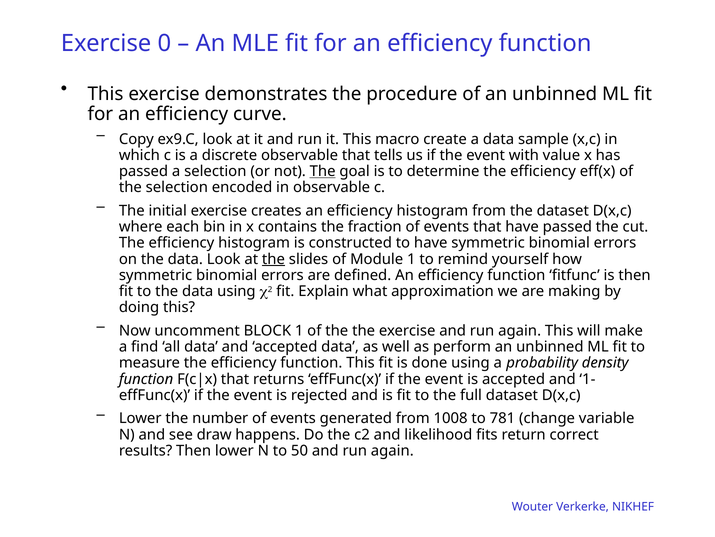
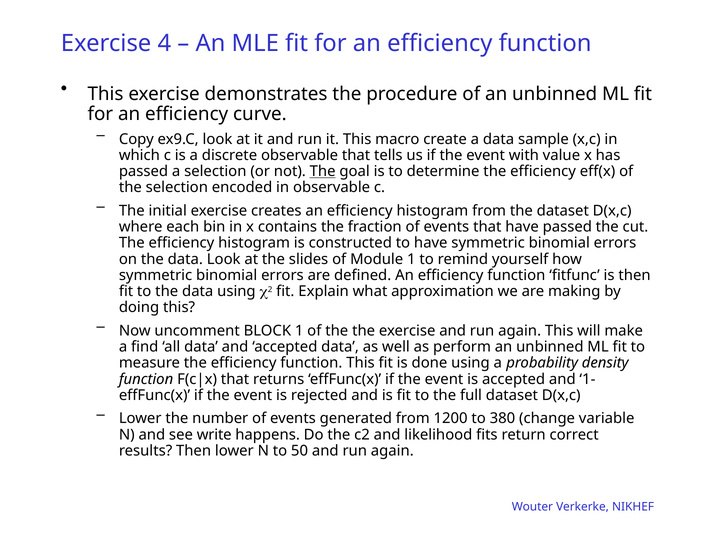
0: 0 -> 4
the at (273, 259) underline: present -> none
1008: 1008 -> 1200
781: 781 -> 380
draw: draw -> write
